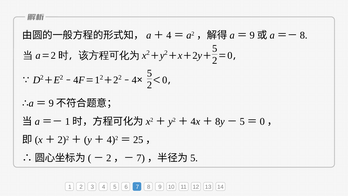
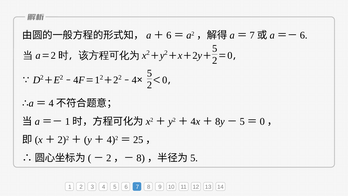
4 at (169, 35): 4 -> 6
9 at (252, 35): 9 -> 7
8 at (304, 35): 8 -> 6
9 at (51, 103): 9 -> 4
7 at (141, 158): 7 -> 8
